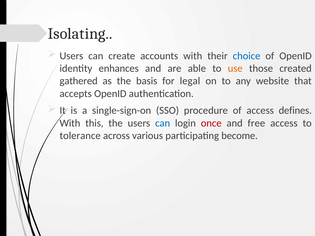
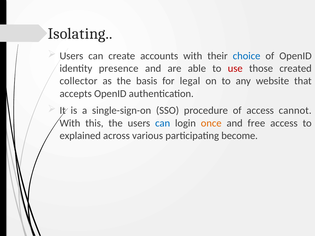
enhances: enhances -> presence
use colour: orange -> red
gathered: gathered -> collector
defines: defines -> cannot
once colour: red -> orange
tolerance: tolerance -> explained
